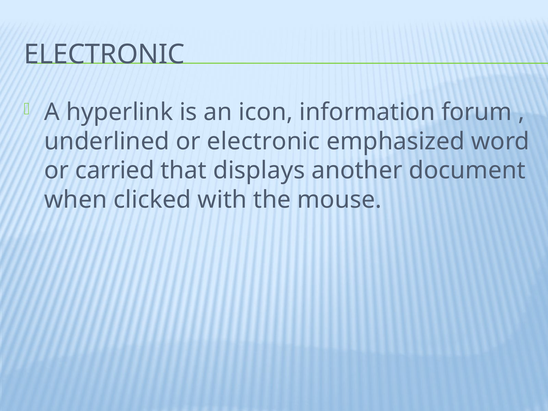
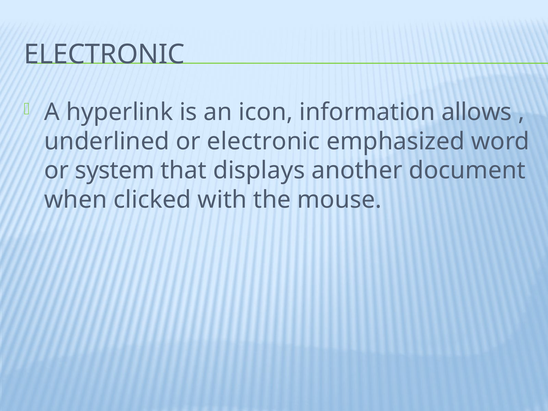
forum: forum -> allows
carried: carried -> system
